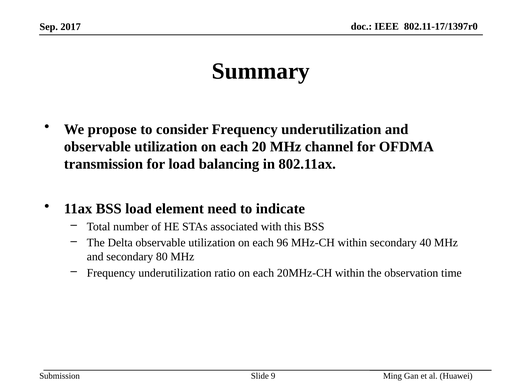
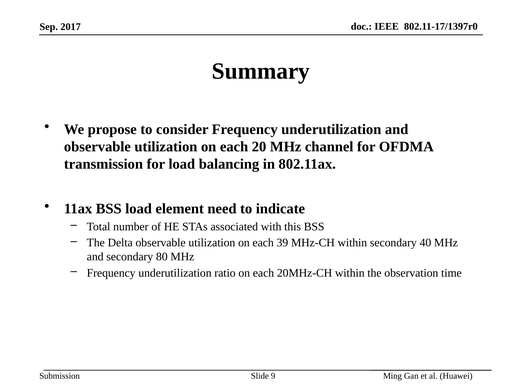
96: 96 -> 39
